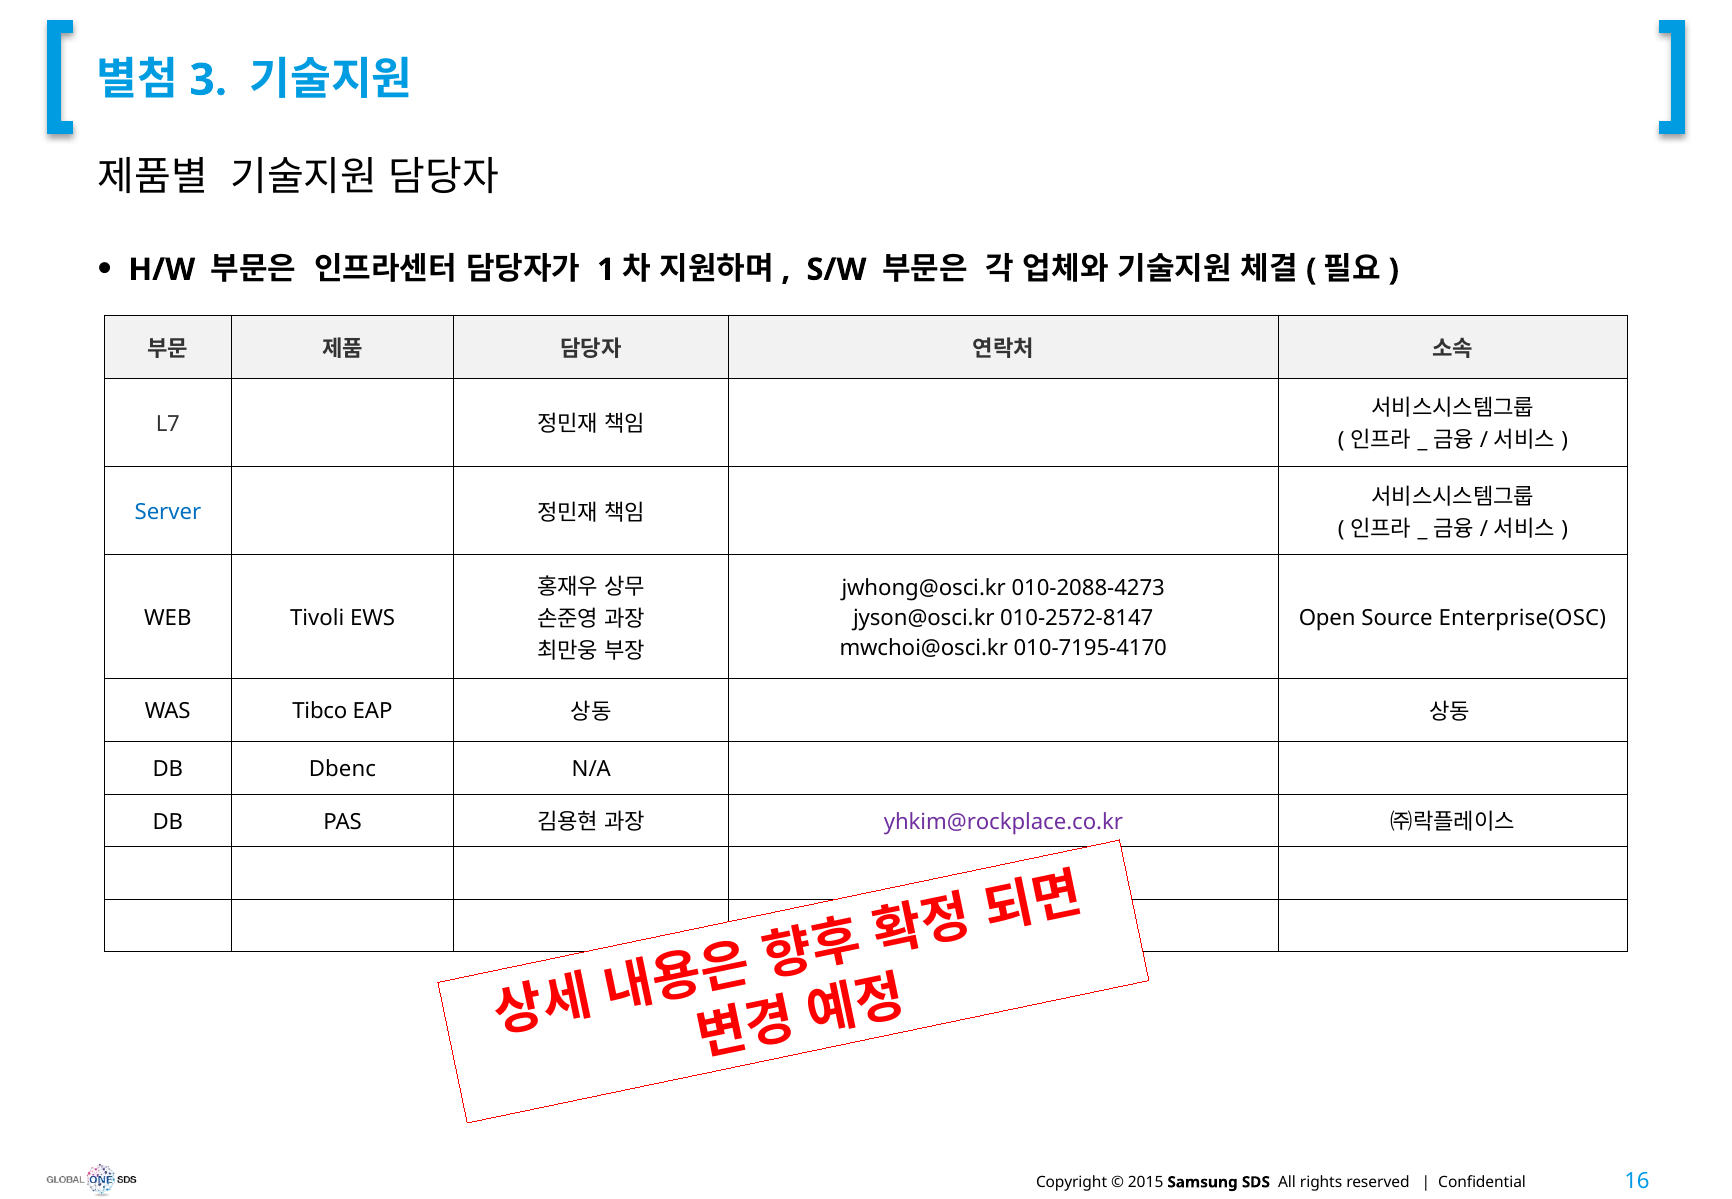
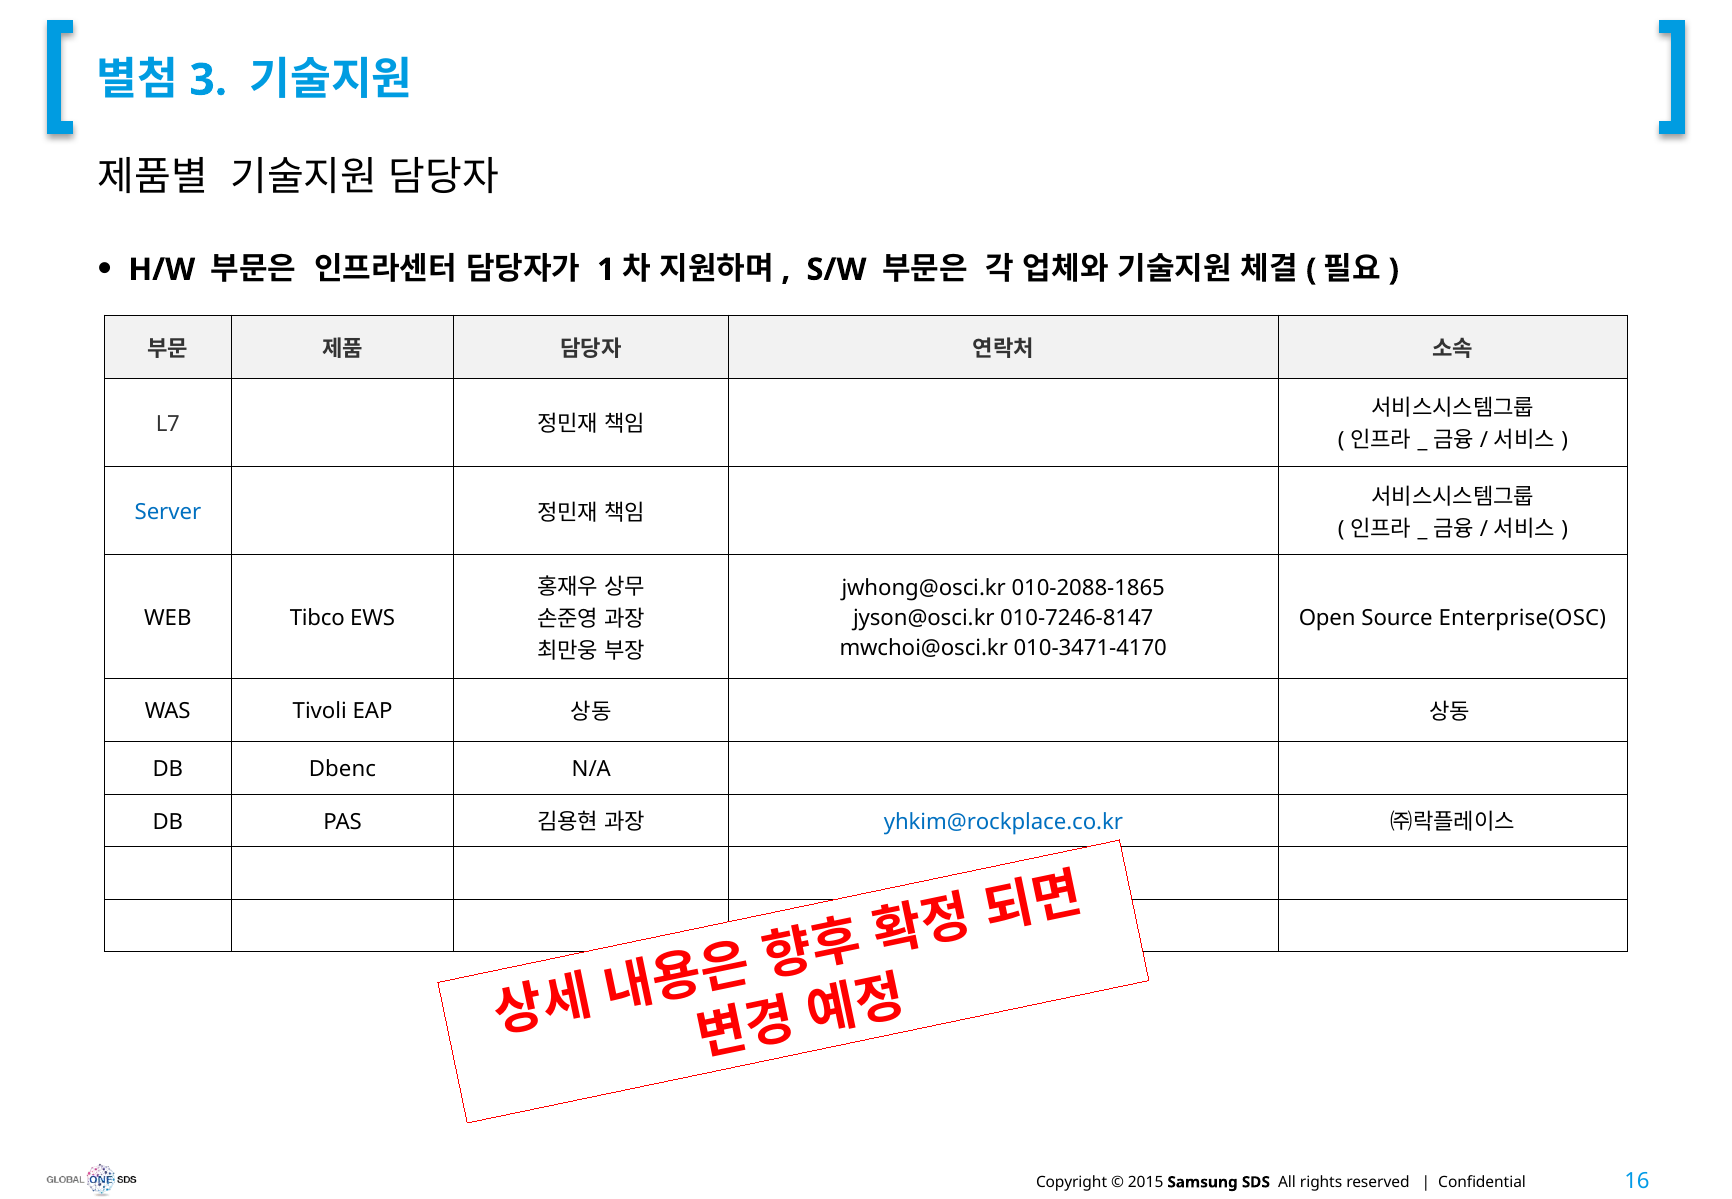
010-2088-4273: 010-2088-4273 -> 010-2088-1865
Tivoli: Tivoli -> Tibco
010-2572-8147: 010-2572-8147 -> 010-7246-8147
010-7195-4170: 010-7195-4170 -> 010-3471-4170
Tibco: Tibco -> Tivoli
yhkim@rockplace.co.kr colour: purple -> blue
